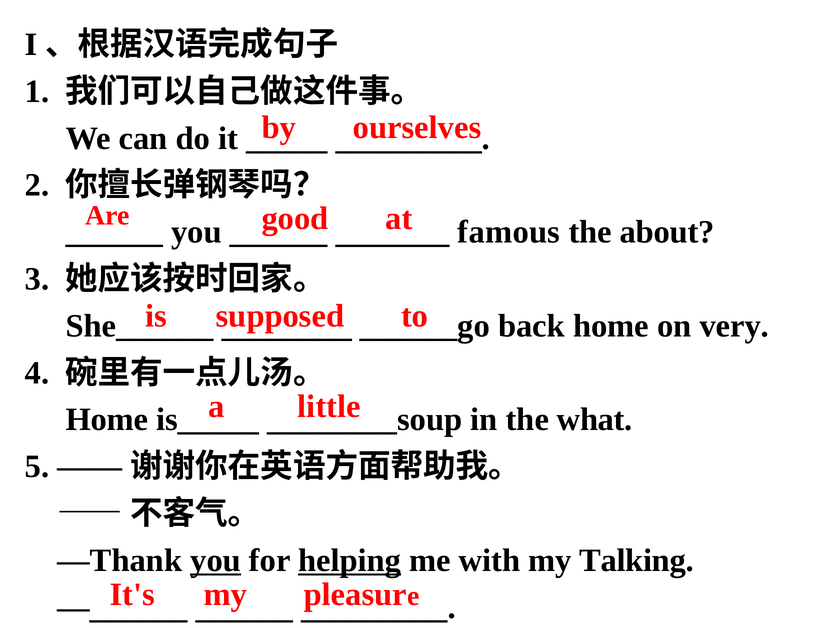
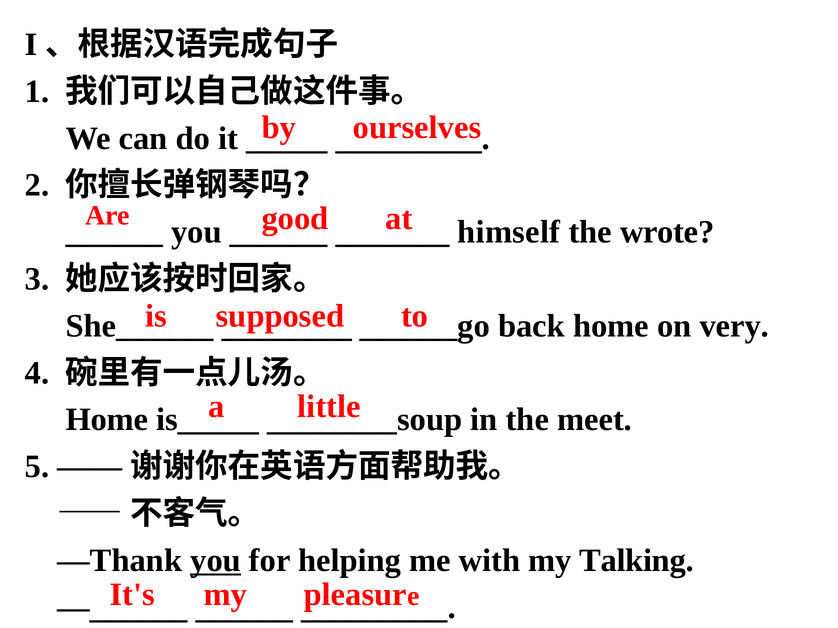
famous: famous -> himself
about: about -> wrote
what: what -> meet
helping underline: present -> none
